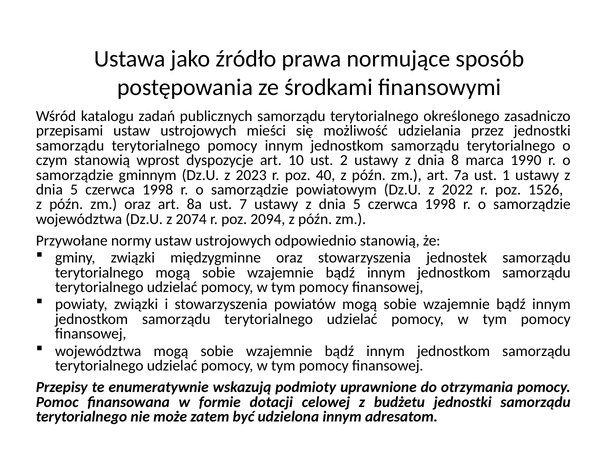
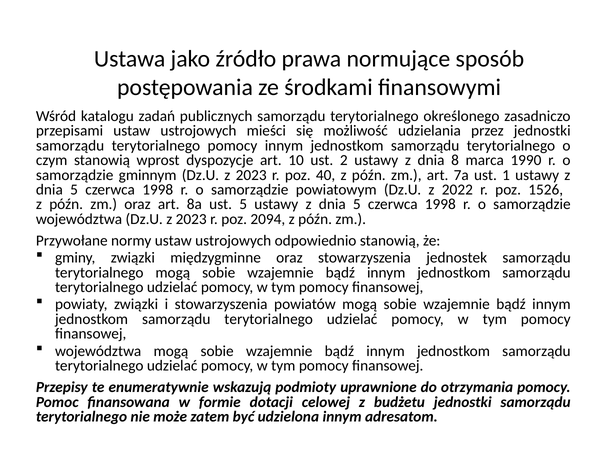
ust 7: 7 -> 5
województwa Dz.U z 2074: 2074 -> 2023
